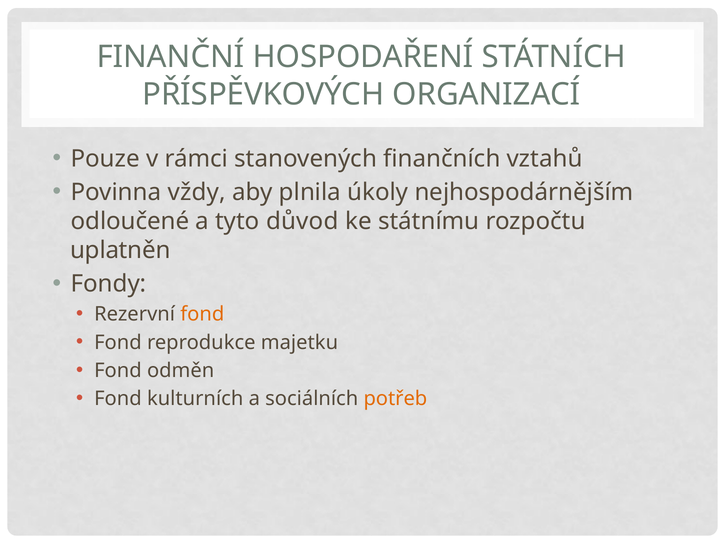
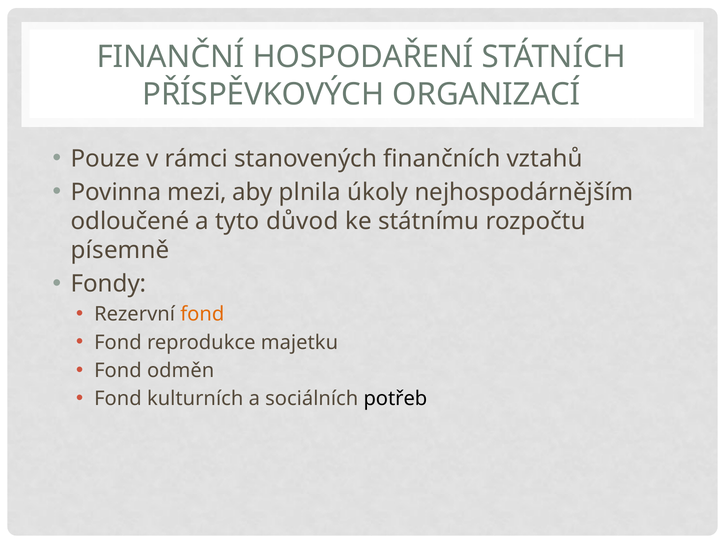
vždy: vždy -> mezi
uplatněn: uplatněn -> písemně
potřeb colour: orange -> black
